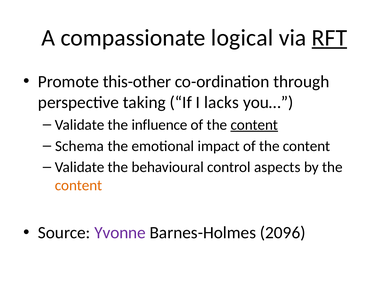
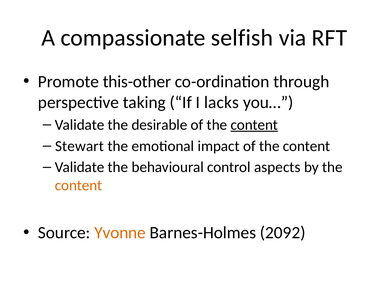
logical: logical -> selfish
RFT underline: present -> none
influence: influence -> desirable
Schema: Schema -> Stewart
Yvonne colour: purple -> orange
2096: 2096 -> 2092
